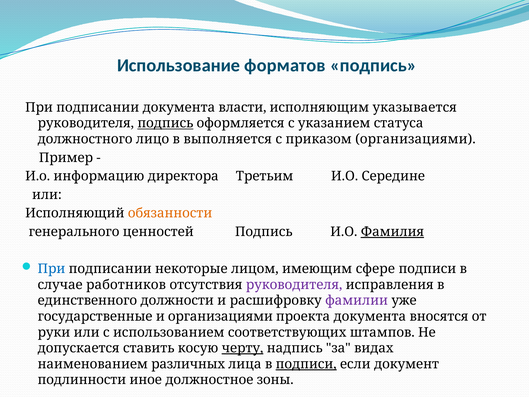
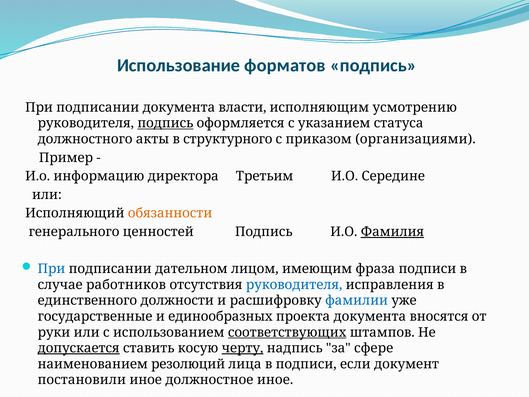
указывается: указывается -> усмотрению
лицо: лицо -> акты
выполняется: выполняется -> структурного
некоторые: некоторые -> дательном
сфере: сфере -> фраза
руководителя at (294, 285) colour: purple -> blue
фамилии colour: purple -> blue
и организациями: организациями -> единообразных
соответствующих underline: none -> present
допускается underline: none -> present
видах: видах -> сфере
различных: различных -> резолюций
подписи at (306, 364) underline: present -> none
подлинности: подлинности -> постановили
должностное зоны: зоны -> иное
